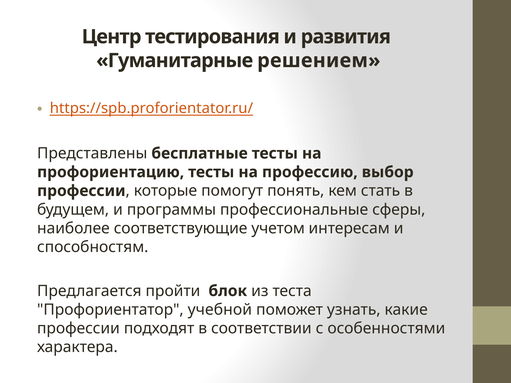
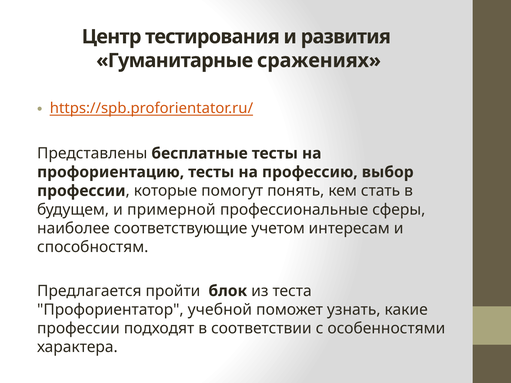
решением: решением -> сражениях
программы: программы -> примерной
